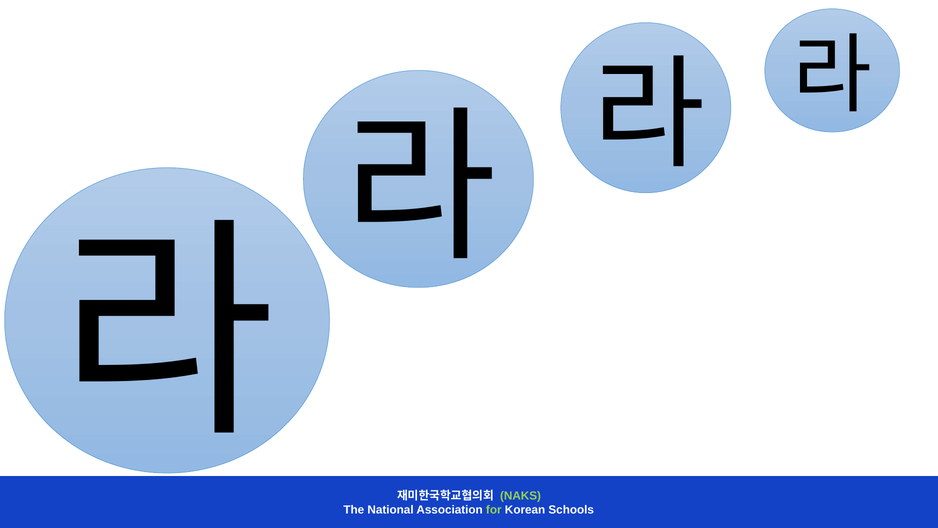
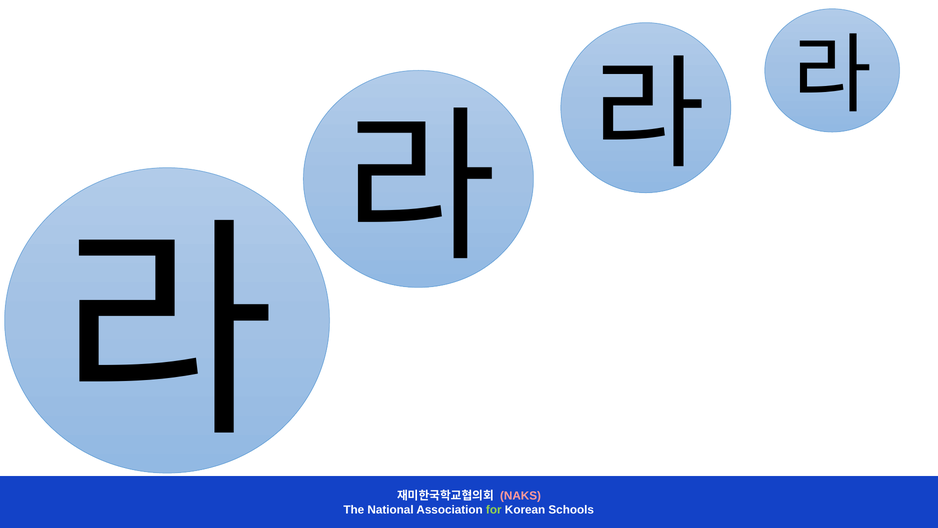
NAKS colour: light green -> pink
